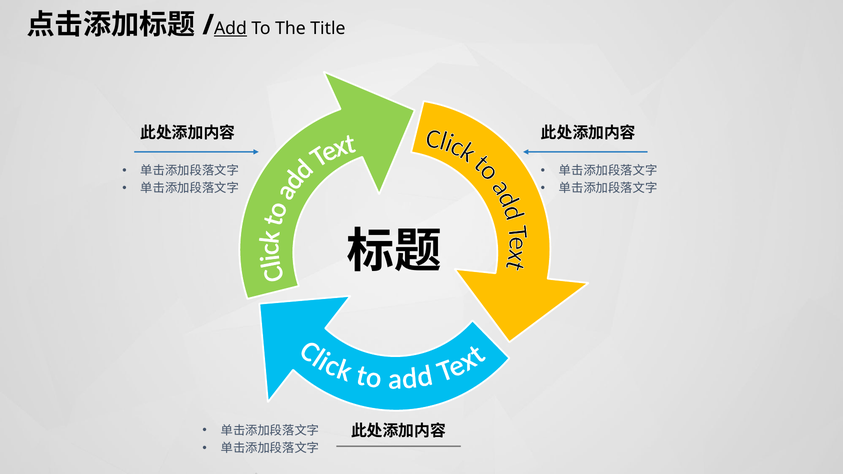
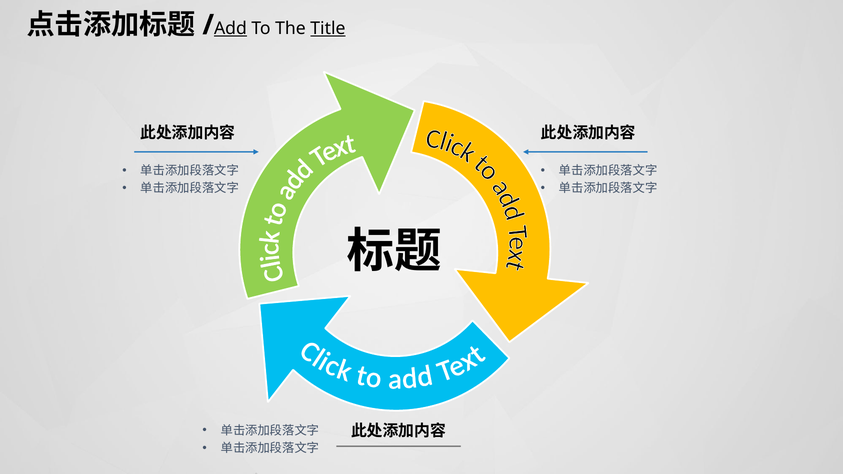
Title underline: none -> present
